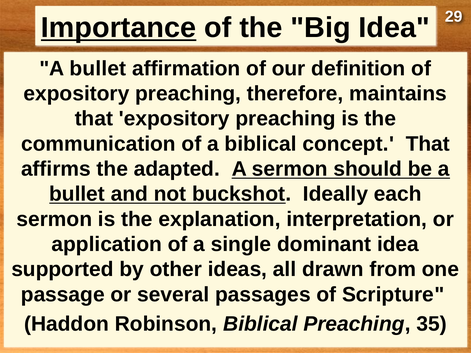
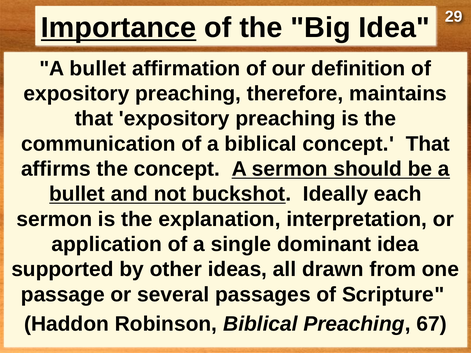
the adapted: adapted -> concept
35: 35 -> 67
